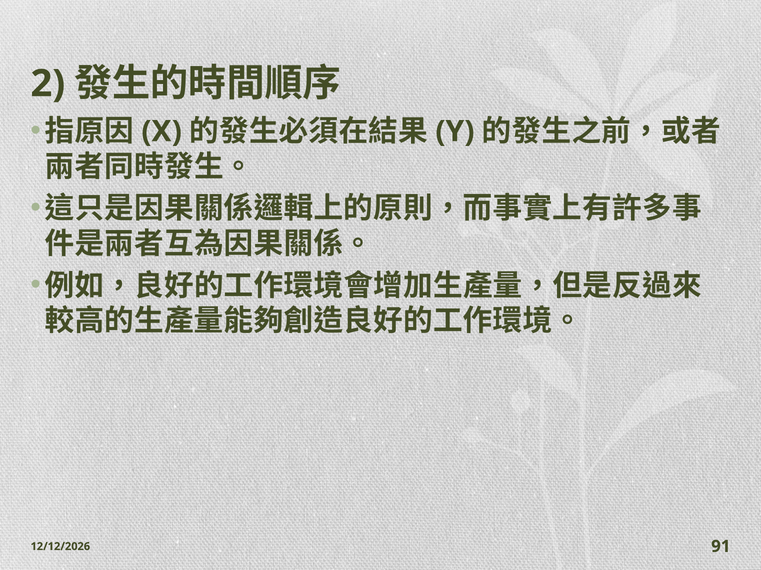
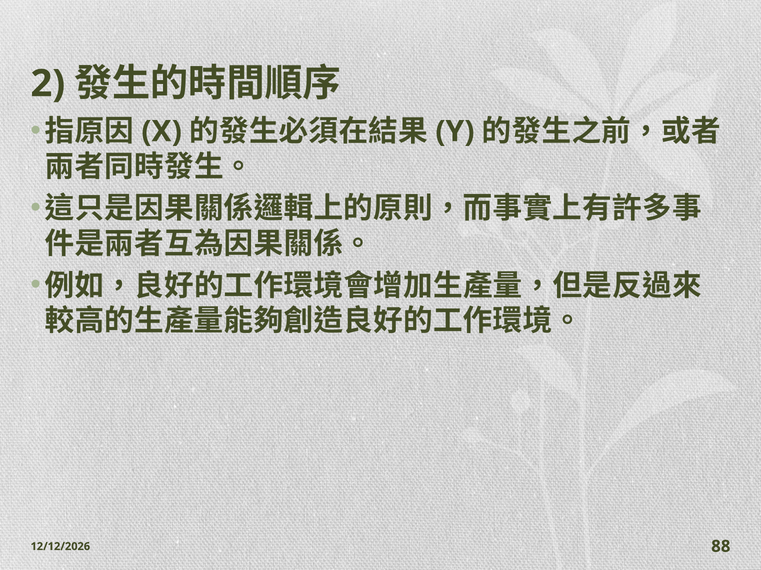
91: 91 -> 88
